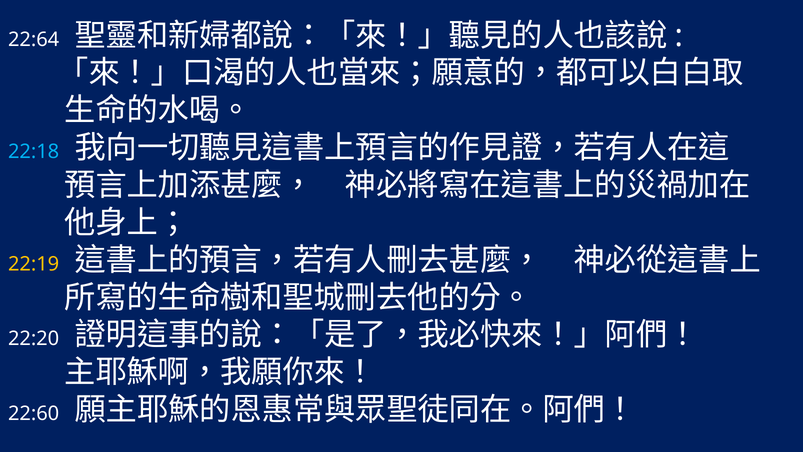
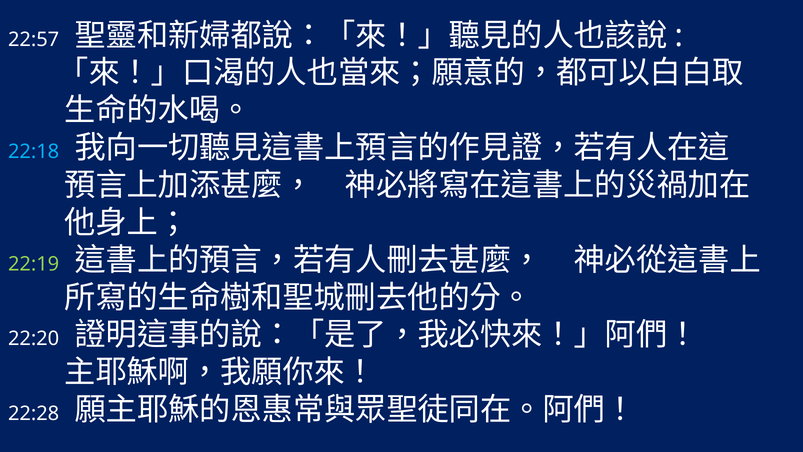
22:64: 22:64 -> 22:57
22:19 colour: yellow -> light green
22:60: 22:60 -> 22:28
